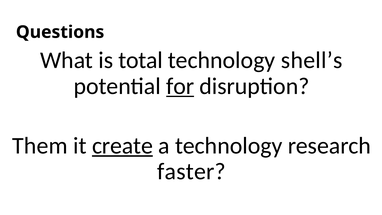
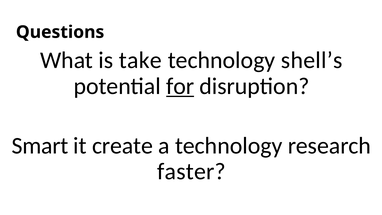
total: total -> take
Them: Them -> Smart
create underline: present -> none
